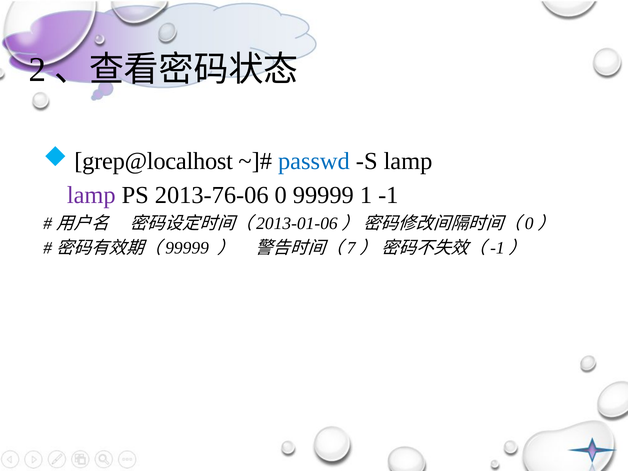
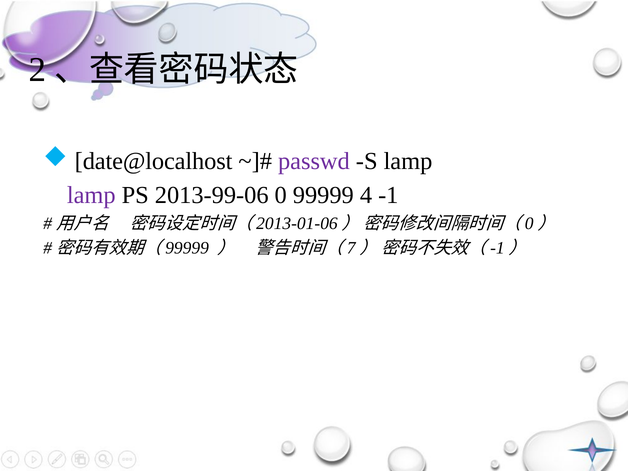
grep@localhost: grep@localhost -> date@localhost
passwd colour: blue -> purple
2013-76-06: 2013-76-06 -> 2013-99-06
1: 1 -> 4
